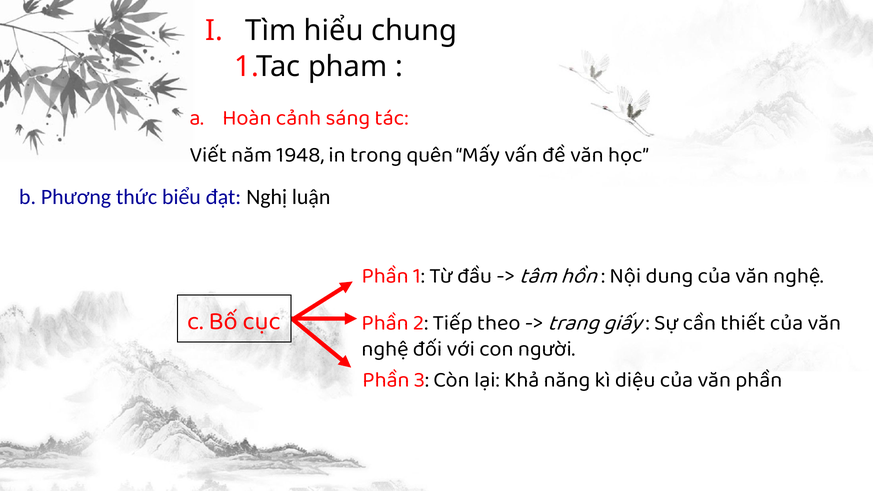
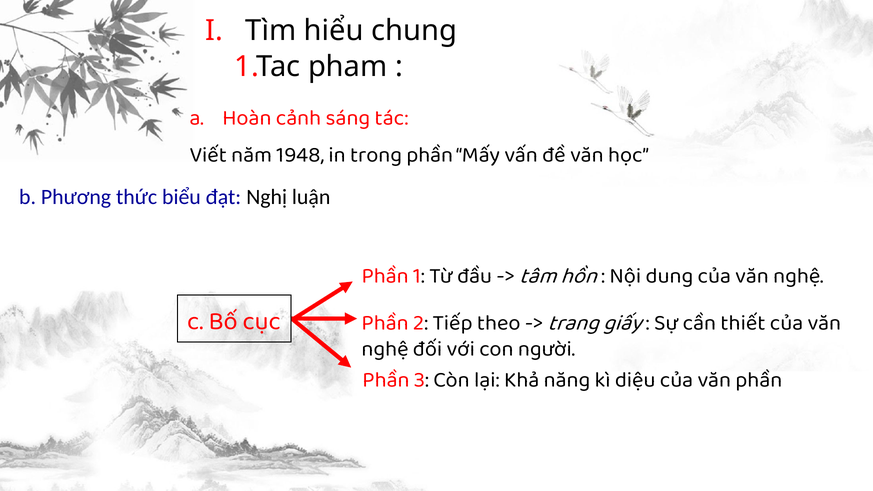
trong quên: quên -> phần
